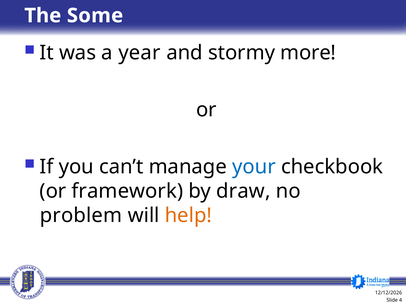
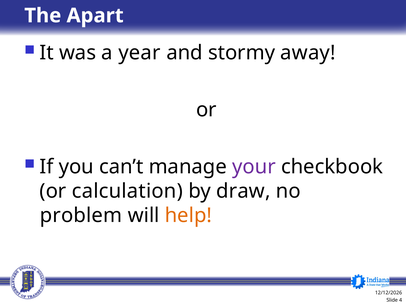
Some: Some -> Apart
more: more -> away
your colour: blue -> purple
framework: framework -> calculation
